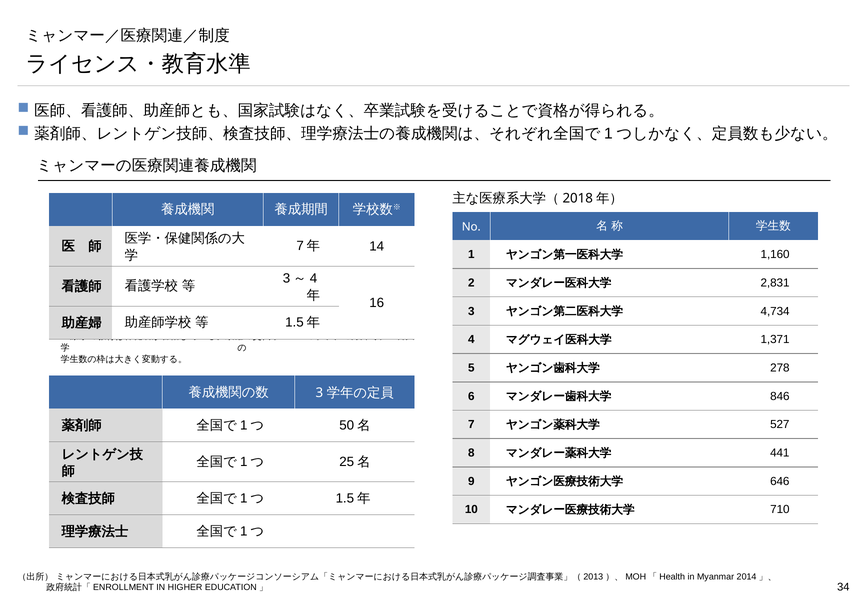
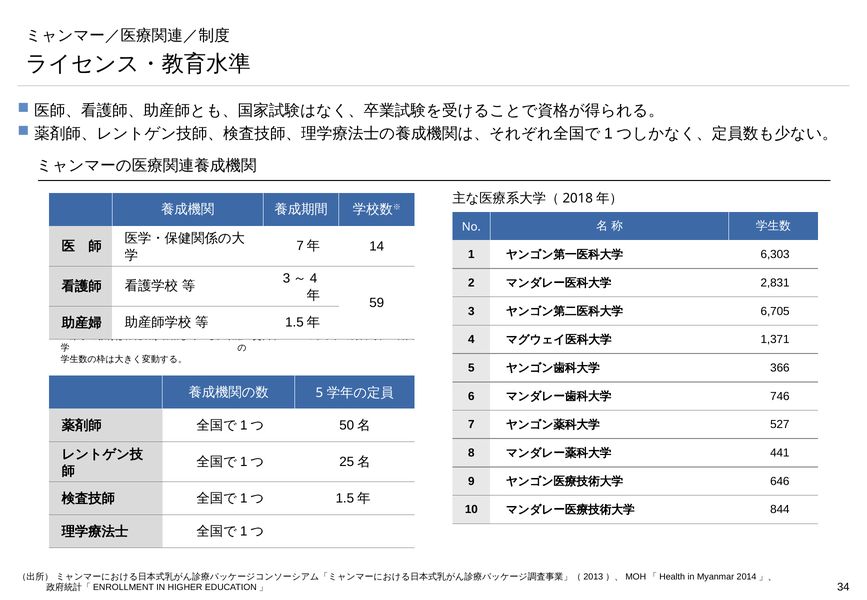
1,160: 1,160 -> 6,303
16: 16 -> 59
4,734: 4,734 -> 6,705
278: 278 -> 366
3 at (319, 393): 3 -> 5
846: 846 -> 746
710: 710 -> 844
